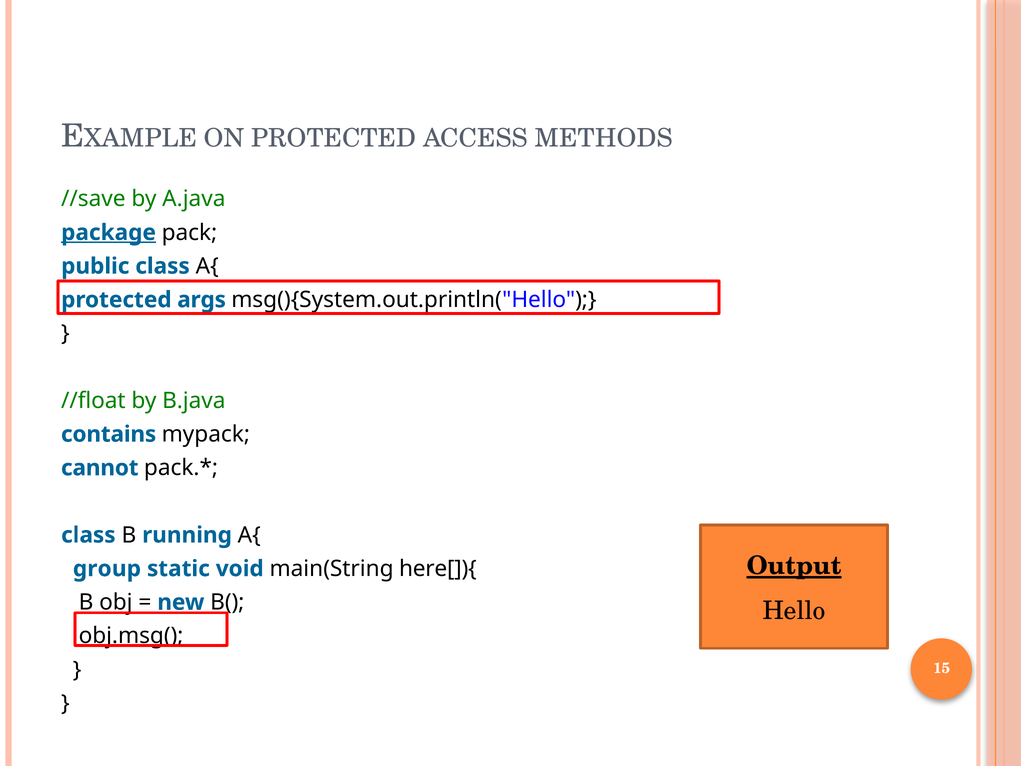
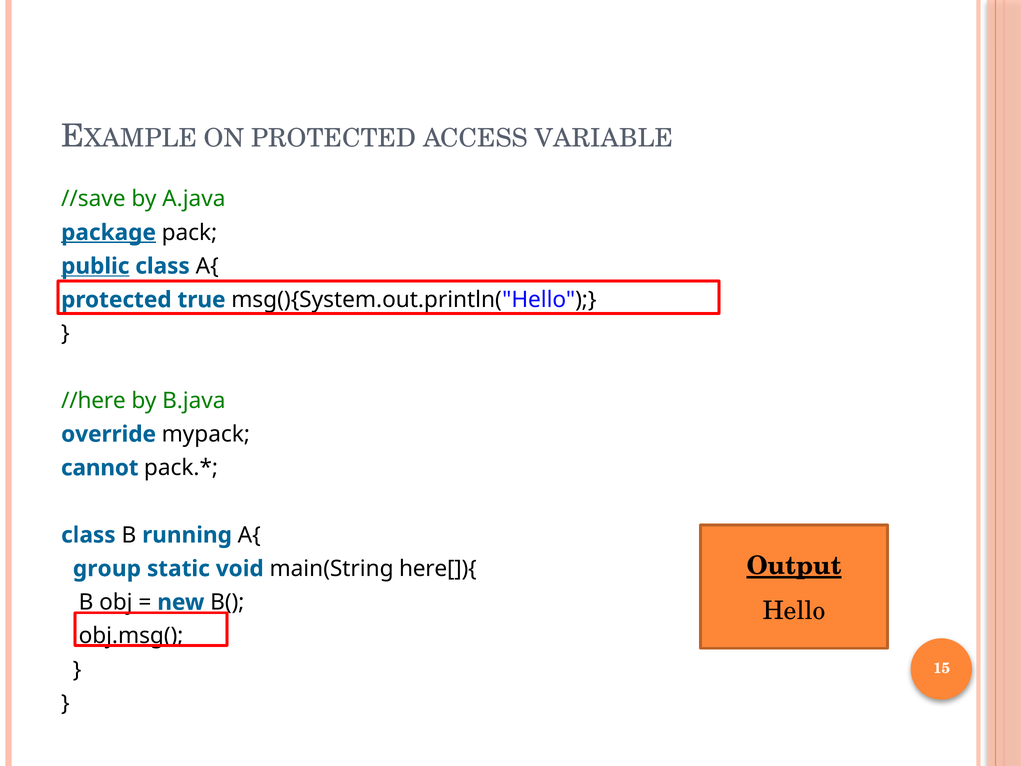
METHODS: METHODS -> VARIABLE
public underline: none -> present
args: args -> true
//float: //float -> //here
contains: contains -> override
